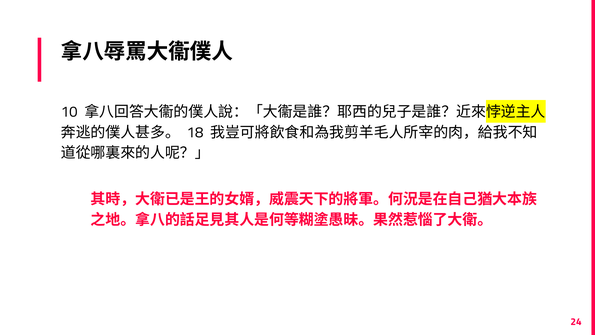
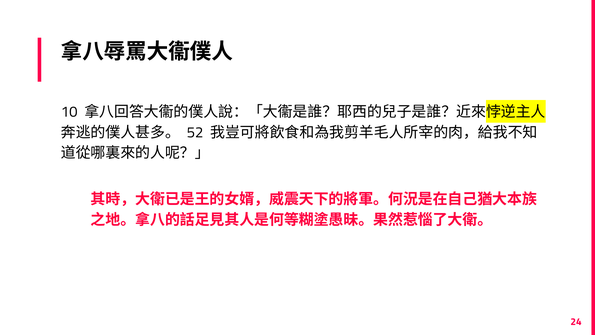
18: 18 -> 52
